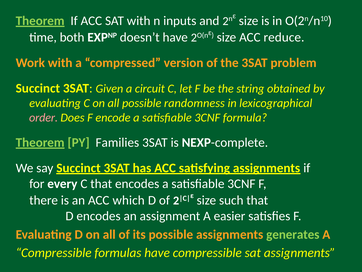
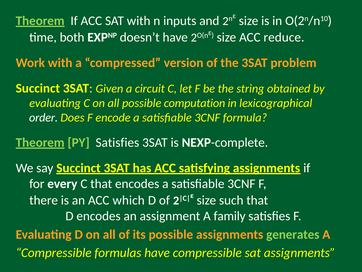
randomness: randomness -> computation
order colour: pink -> white
PY Families: Families -> Satisfies
easier: easier -> family
